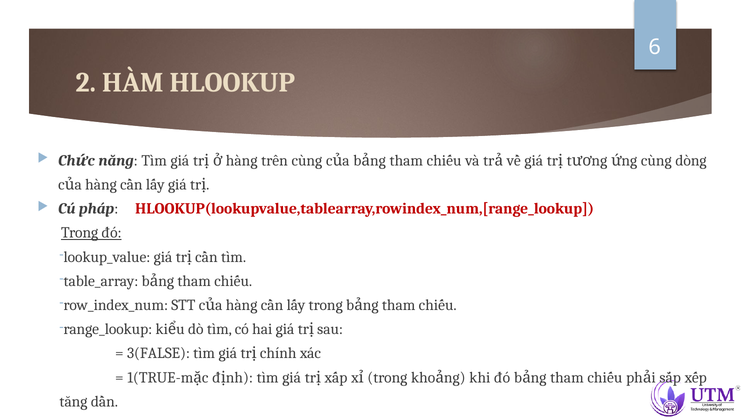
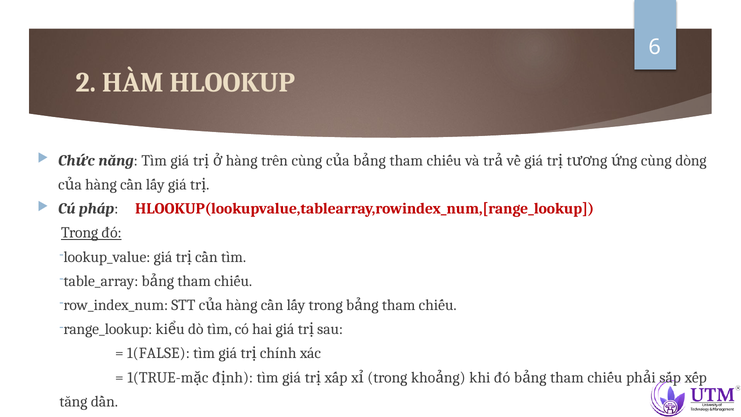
3(FALSE: 3(FALSE -> 1(FALSE
